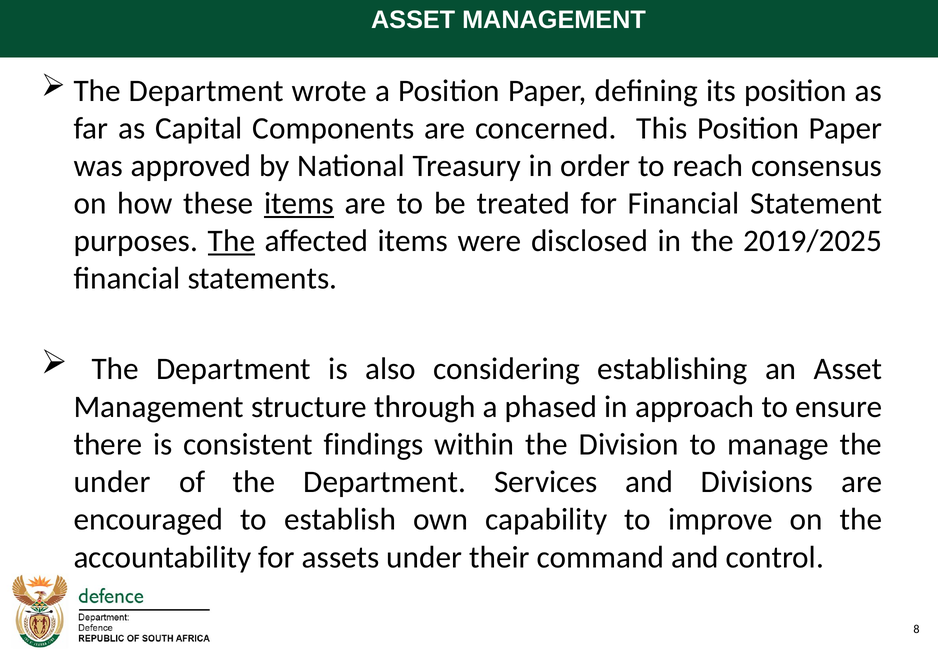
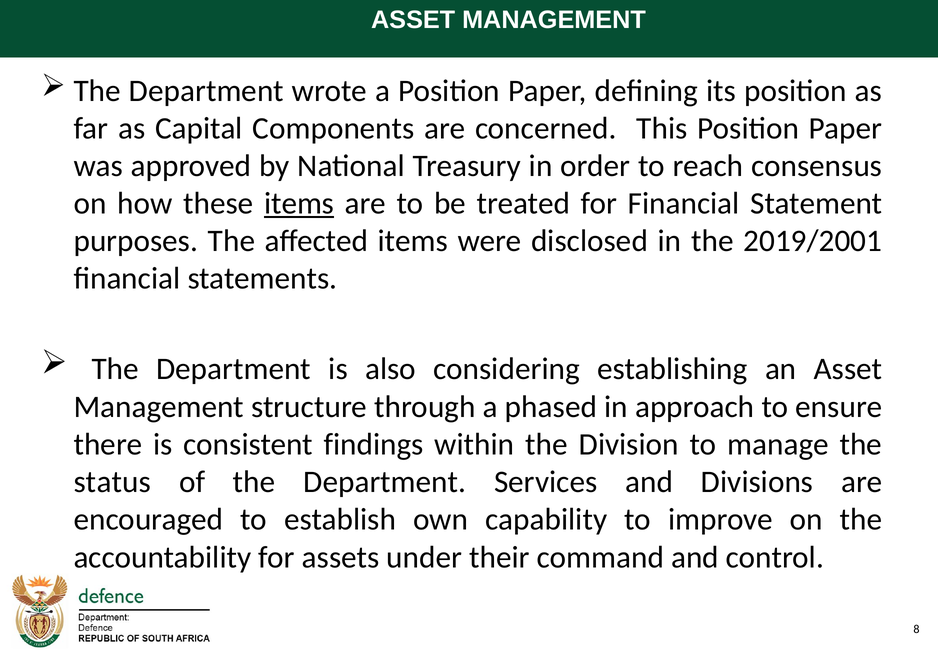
The at (231, 241) underline: present -> none
2019/2025: 2019/2025 -> 2019/2001
under at (112, 482): under -> status
